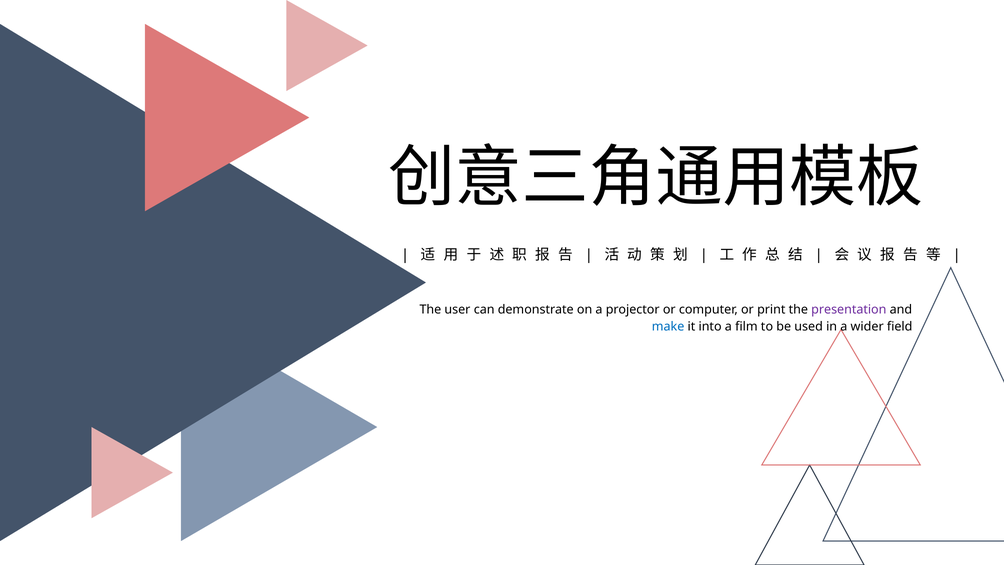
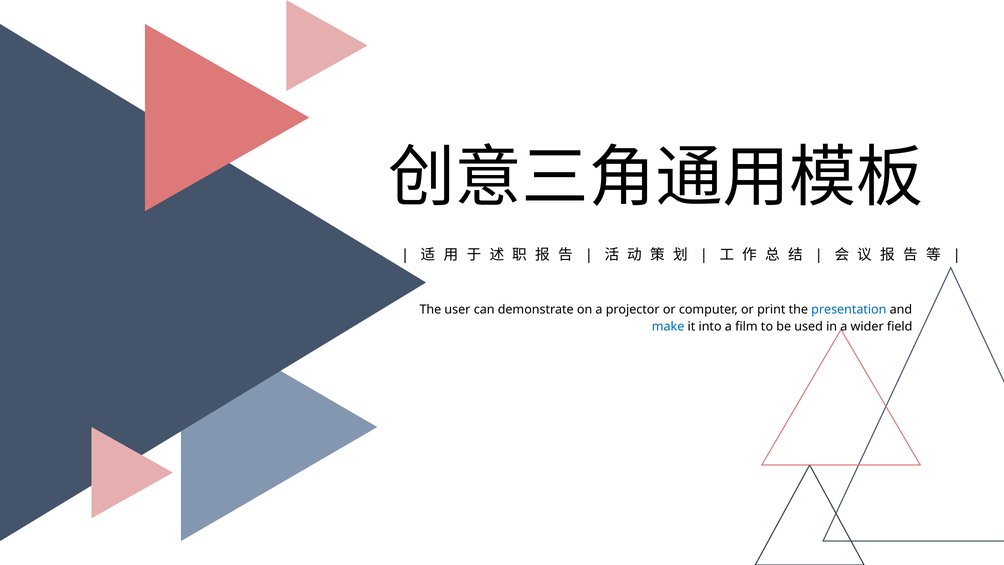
presentation colour: purple -> blue
